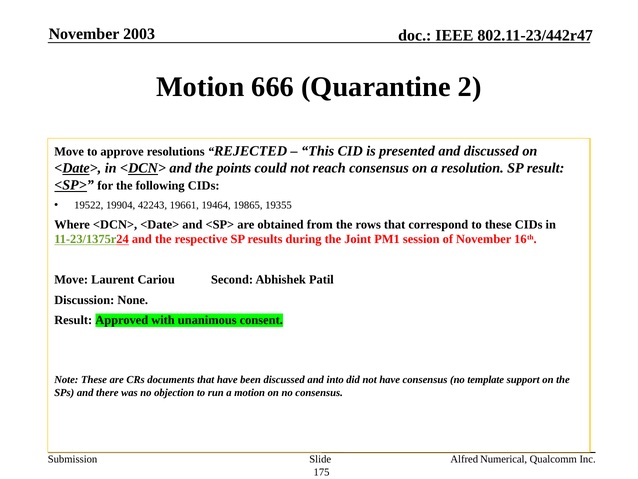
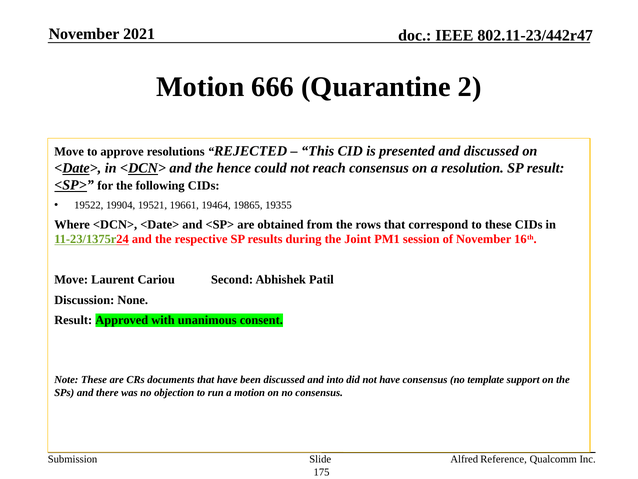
2003: 2003 -> 2021
points: points -> hence
42243: 42243 -> 19521
Numerical: Numerical -> Reference
